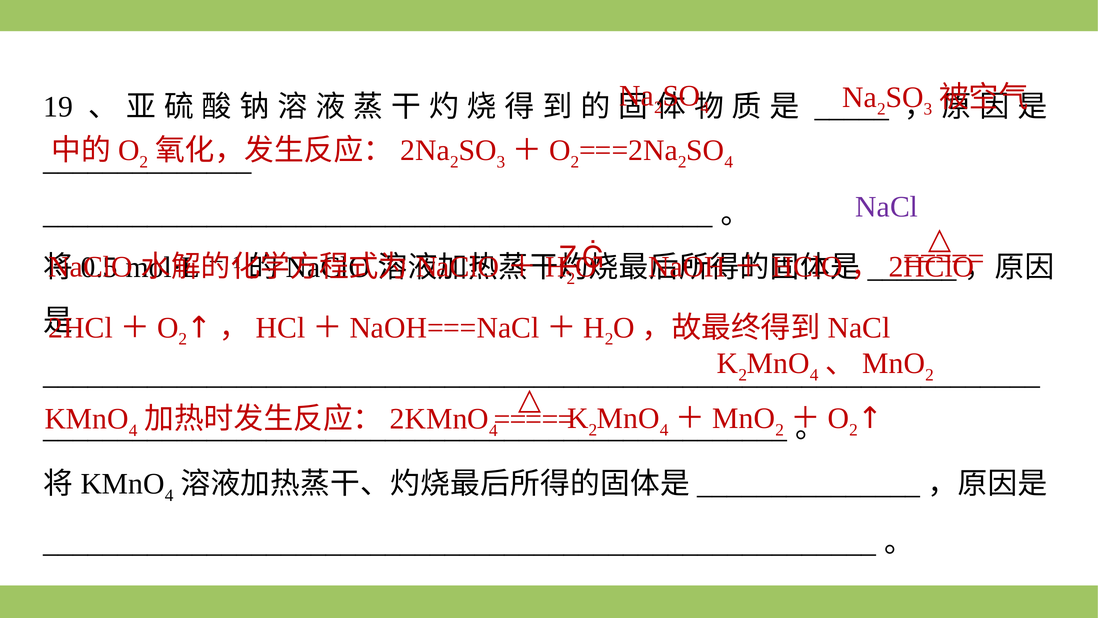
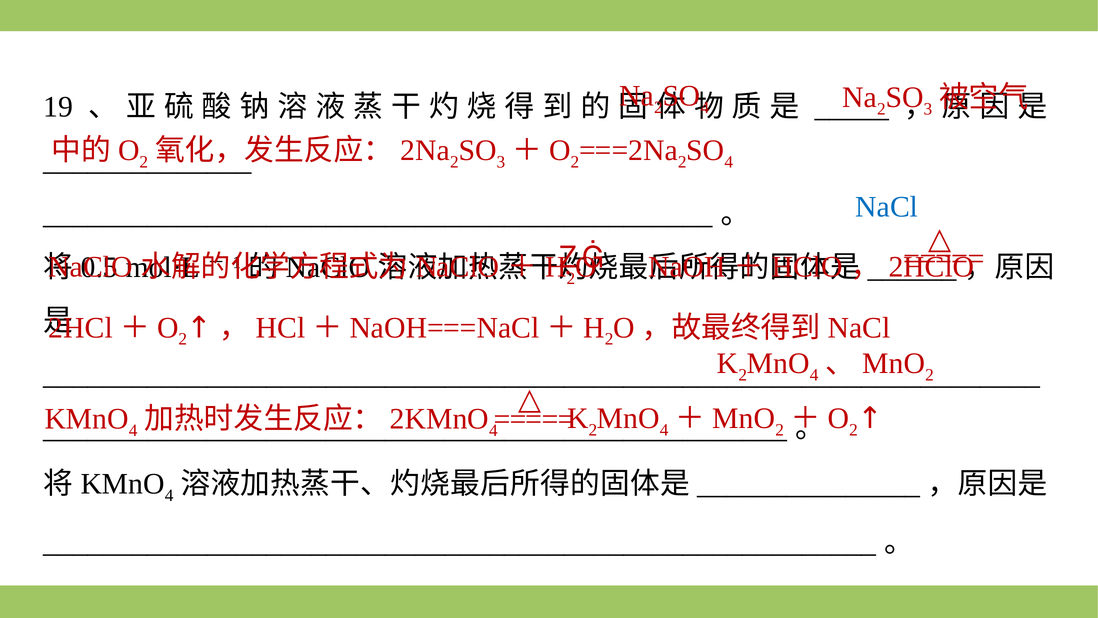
NaCl colour: purple -> blue
